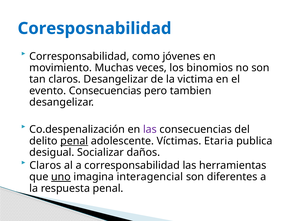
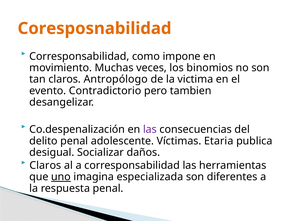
Coresposnabilidad colour: blue -> orange
jóvenes: jóvenes -> impone
claros Desangelizar: Desangelizar -> Antropólogo
evento Consecuencias: Consecuencias -> Contradictorio
penal at (74, 141) underline: present -> none
interagencial: interagencial -> especializada
